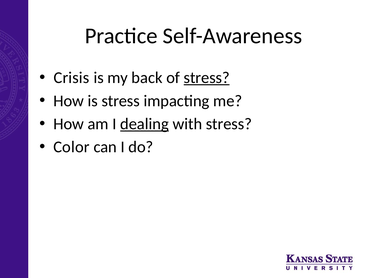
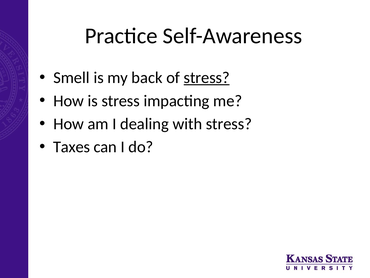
Crisis: Crisis -> Smell
dealing underline: present -> none
Color: Color -> Taxes
